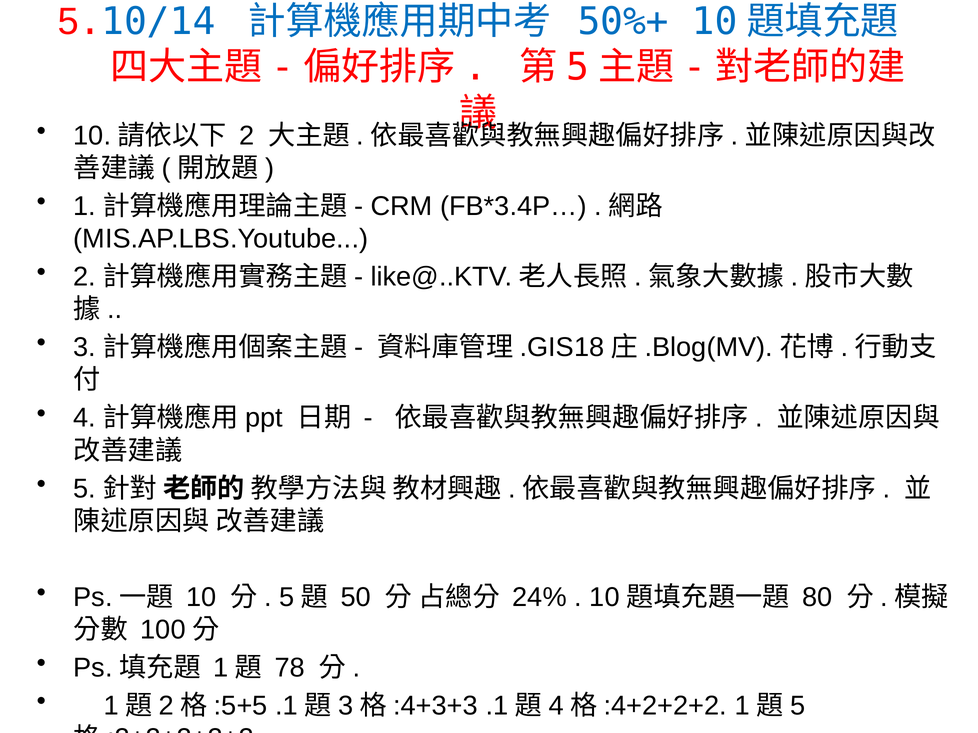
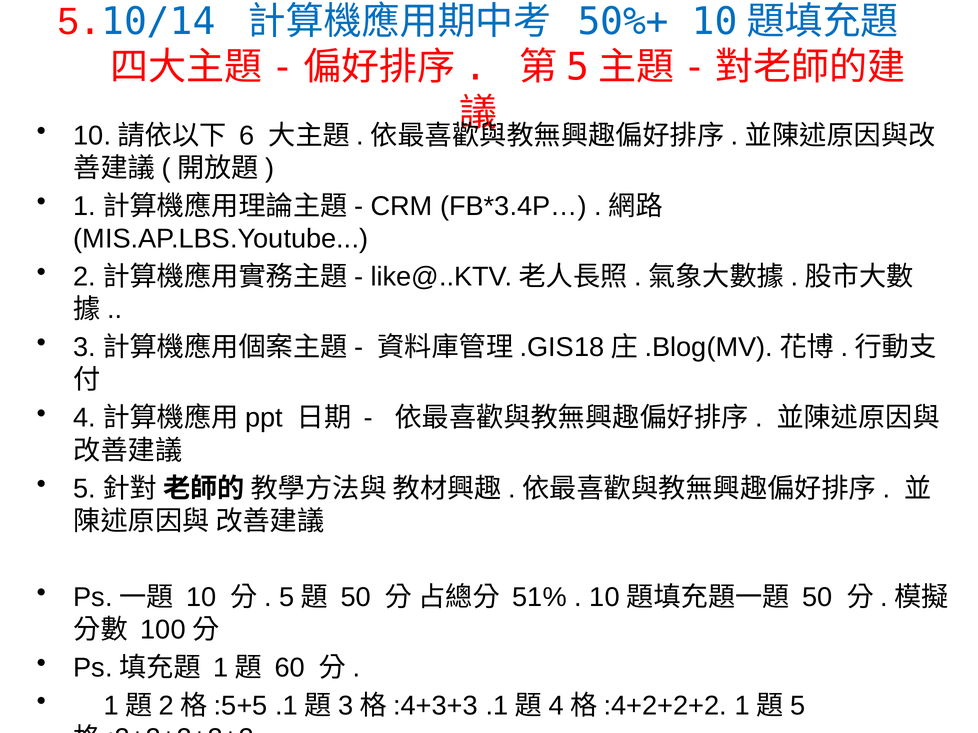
2: 2 -> 6
24%: 24% -> 51%
80 at (817, 598): 80 -> 50
78: 78 -> 60
